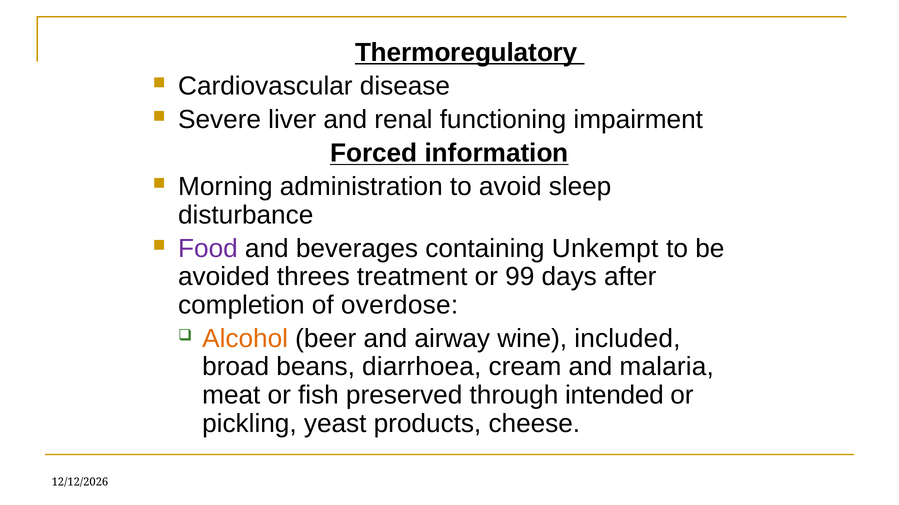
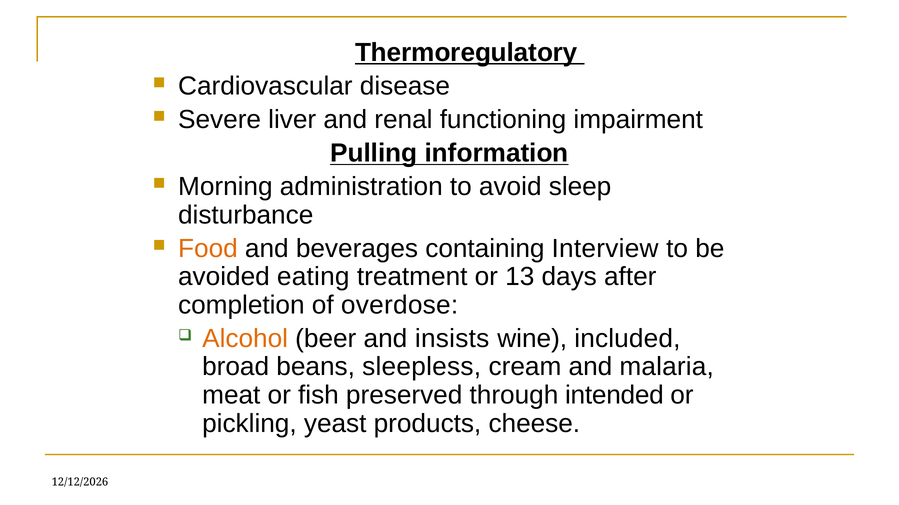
Forced: Forced -> Pulling
Food colour: purple -> orange
Unkempt: Unkempt -> Interview
threes: threes -> eating
99: 99 -> 13
airway: airway -> insists
diarrhoea: diarrhoea -> sleepless
